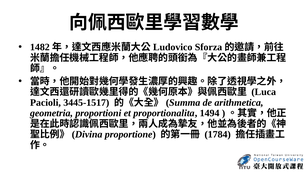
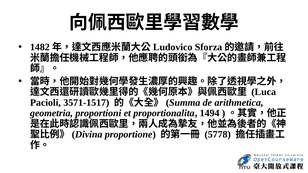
3445-1517: 3445-1517 -> 3571-1517
1784: 1784 -> 5778
